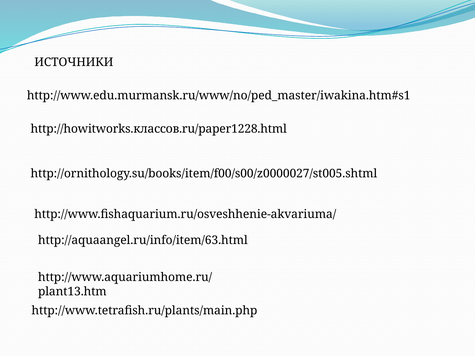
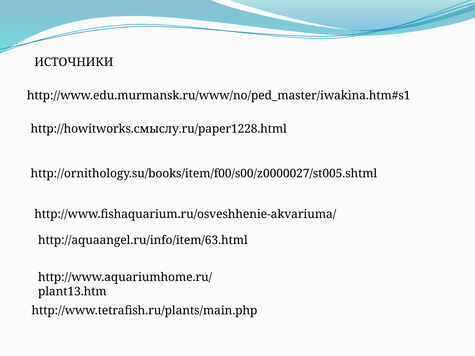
http://howitworks.классов.ru/paper1228.html: http://howitworks.классов.ru/paper1228.html -> http://howitworks.смыслу.ru/paper1228.html
